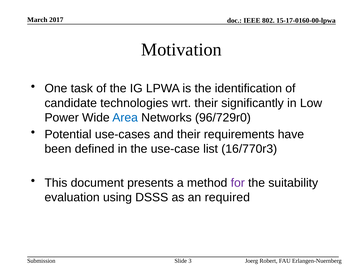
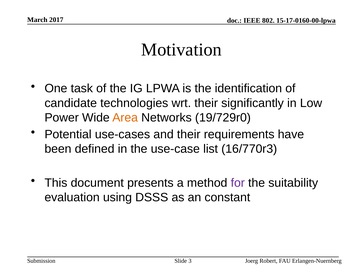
Area colour: blue -> orange
96/729r0: 96/729r0 -> 19/729r0
required: required -> constant
